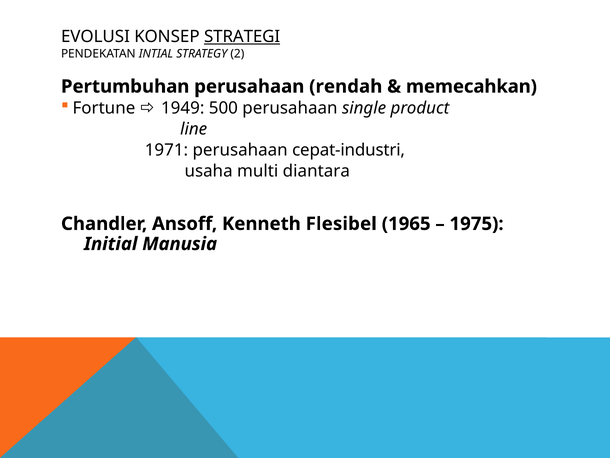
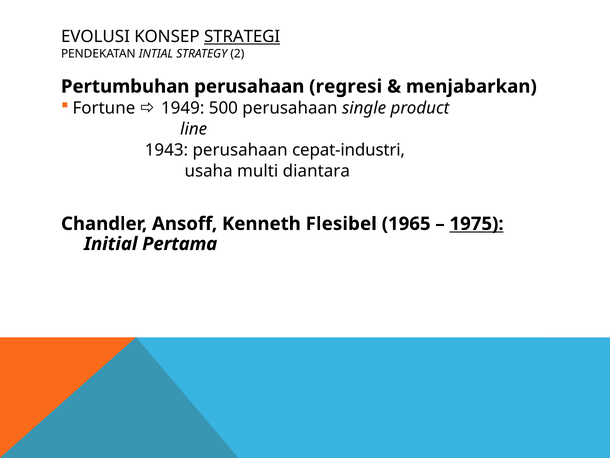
rendah: rendah -> regresi
memecahkan: memecahkan -> menjabarkan
1971: 1971 -> 1943
1975 underline: none -> present
Manusia: Manusia -> Pertama
